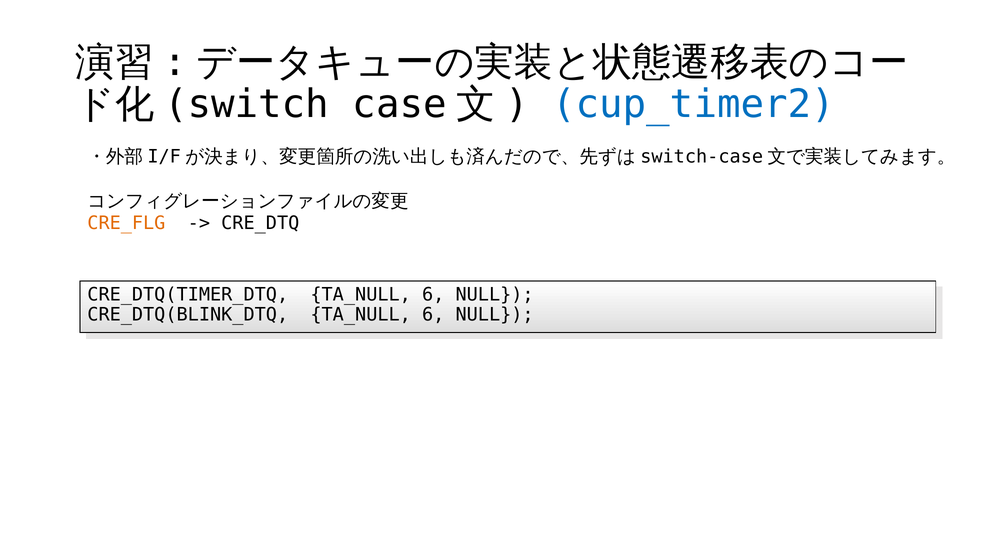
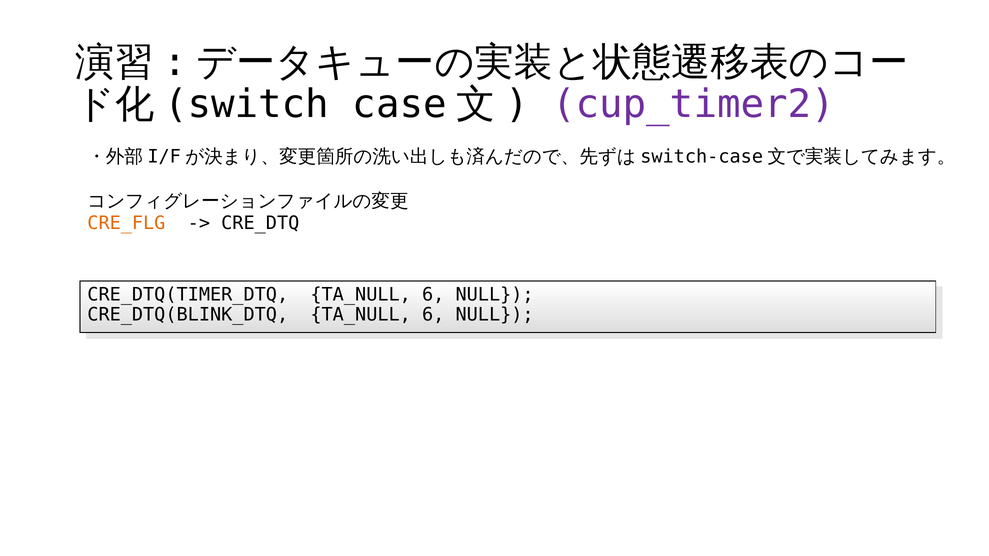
cup_timer2 colour: blue -> purple
